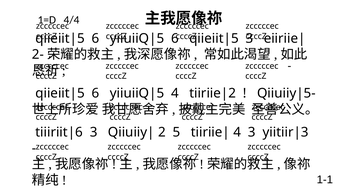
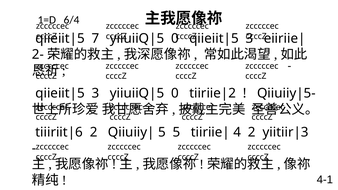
4/4: 4/4 -> 6/4
6 at (96, 39): 6 -> 7
6 at (175, 39): 6 -> 0
6 at (96, 93): 6 -> 3
4 at (175, 93): 4 -> 0
3 at (94, 132): 3 -> 2
2 at (162, 132): 2 -> 5
4 3: 3 -> 2
1-1: 1-1 -> 4-1
